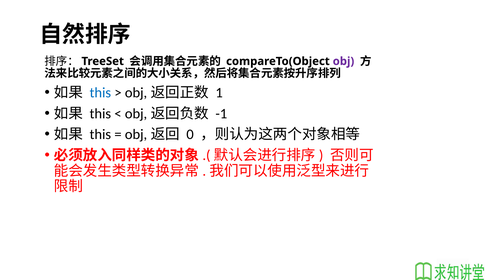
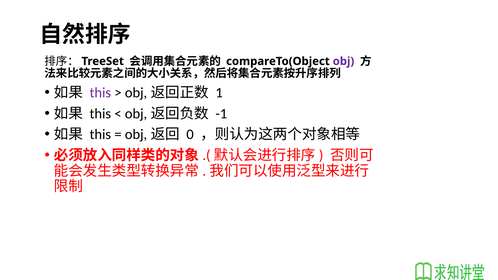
this at (100, 93) colour: blue -> purple
